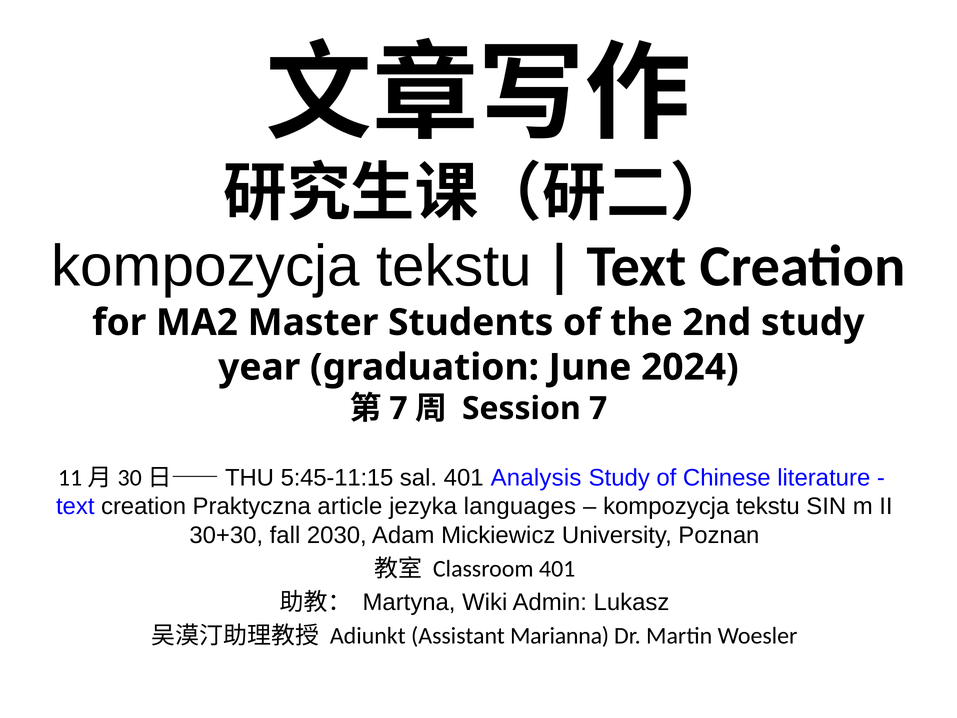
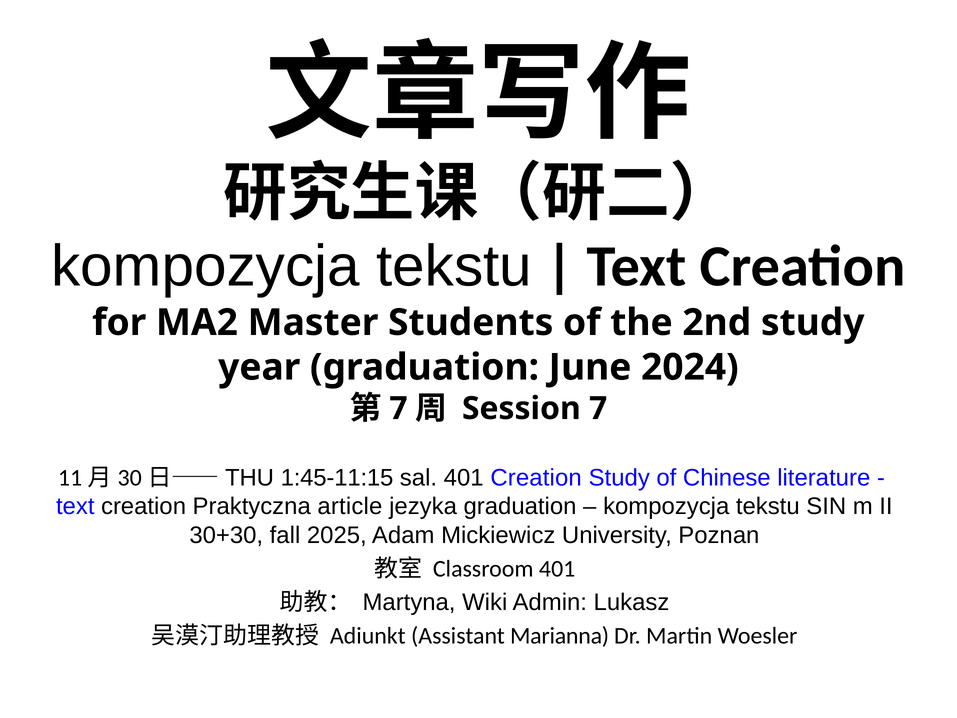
5:45-11:15: 5:45-11:15 -> 1:45-11:15
401 Analysis: Analysis -> Creation
jezyka languages: languages -> graduation
2030: 2030 -> 2025
